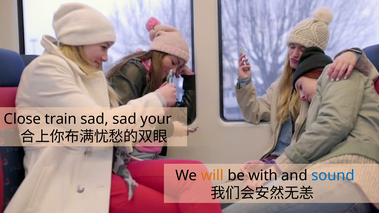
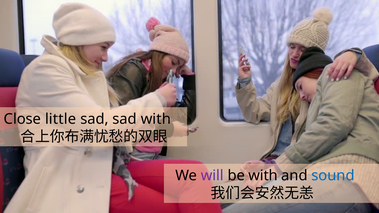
train: train -> little
sad your: your -> with
will colour: orange -> purple
